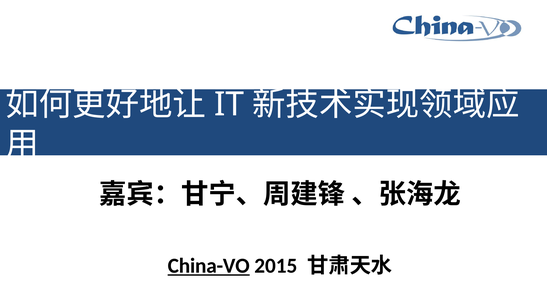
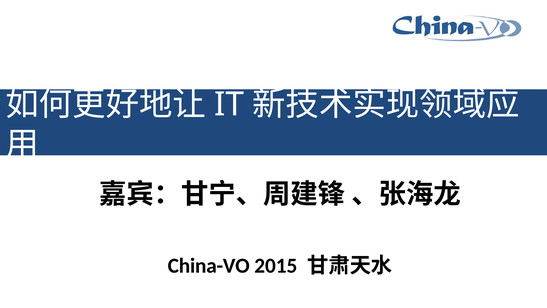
China-VO underline: present -> none
